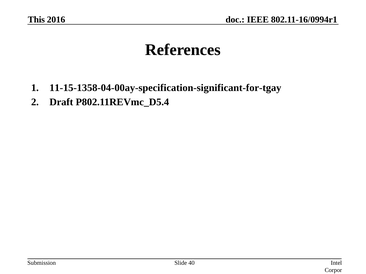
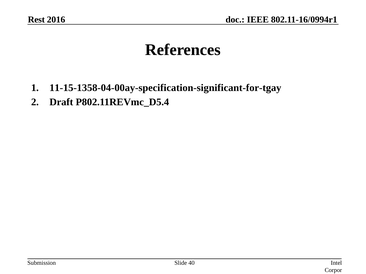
This: This -> Rest
